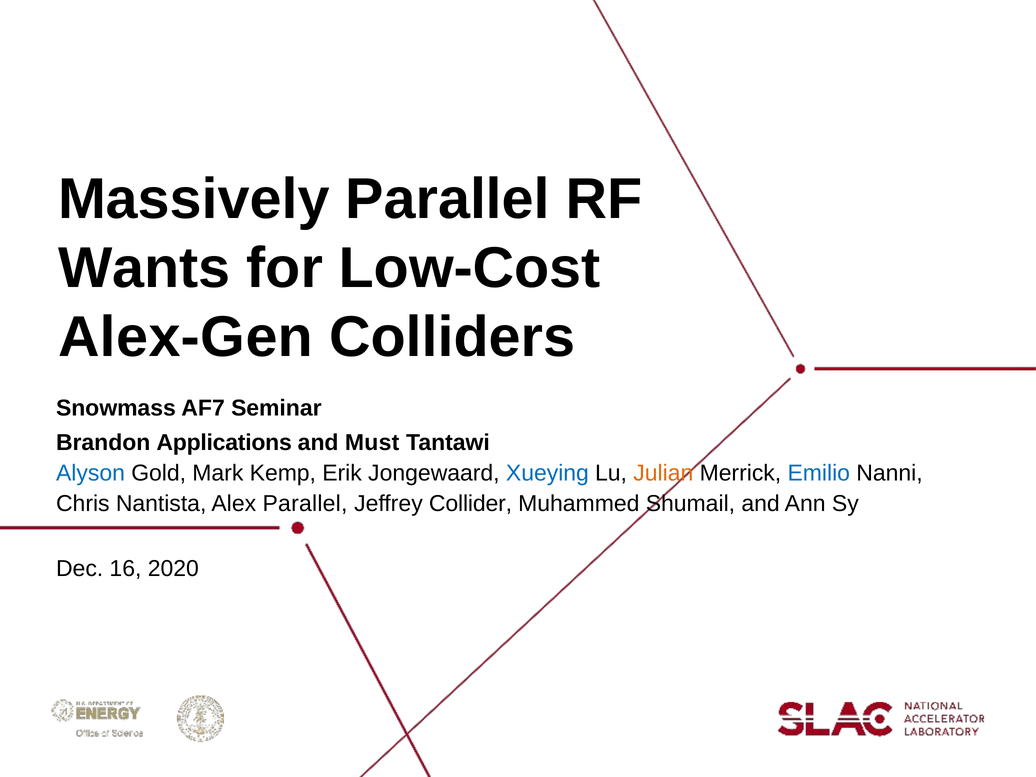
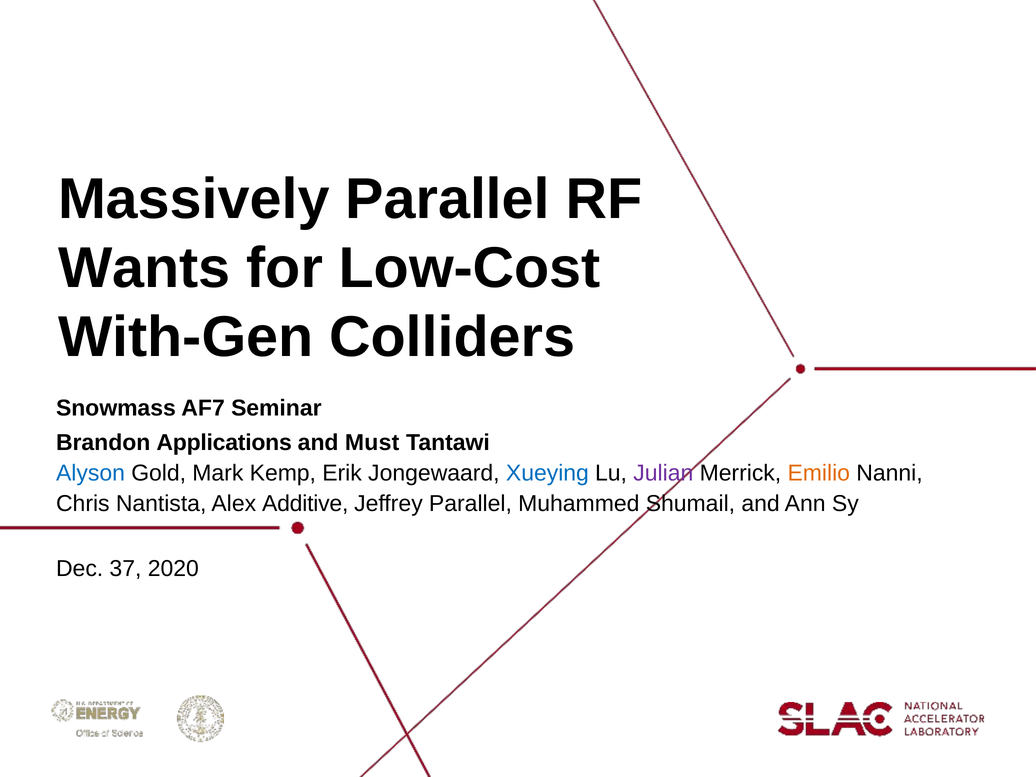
Alex-Gen: Alex-Gen -> With-Gen
Julian colour: orange -> purple
Emilio colour: blue -> orange
Alex Parallel: Parallel -> Additive
Jeffrey Collider: Collider -> Parallel
16: 16 -> 37
